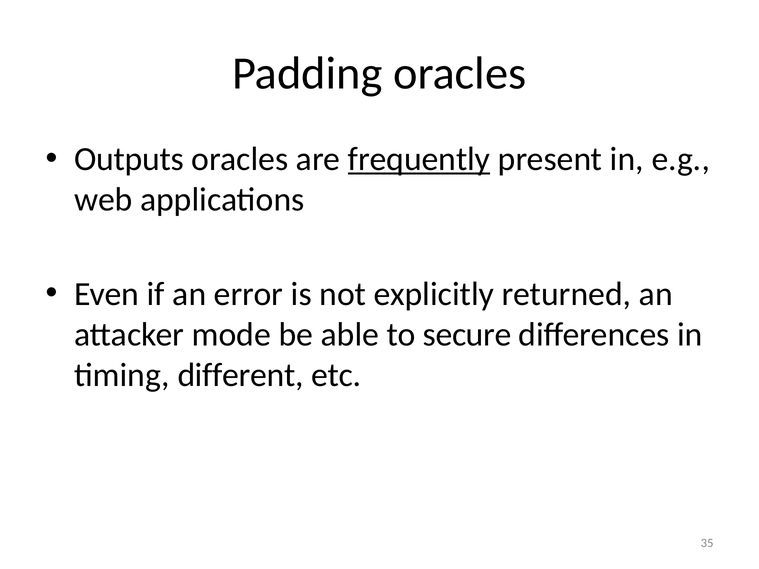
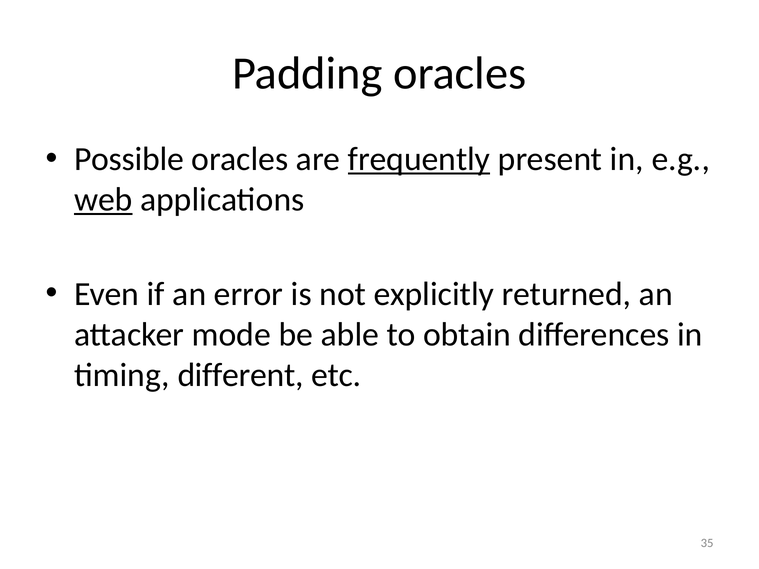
Outputs: Outputs -> Possible
web underline: none -> present
secure: secure -> obtain
